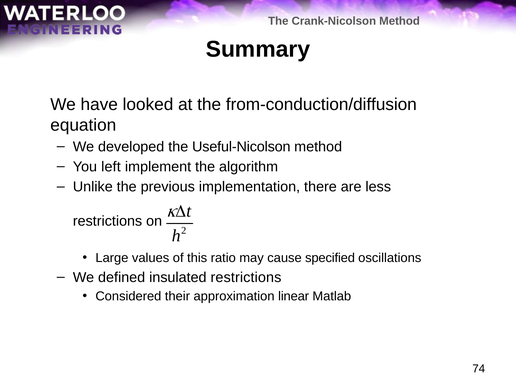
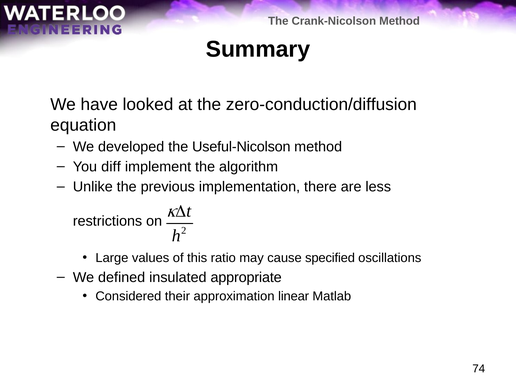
from-conduction/diffusion: from-conduction/diffusion -> zero-conduction/diffusion
left: left -> diff
insulated restrictions: restrictions -> appropriate
